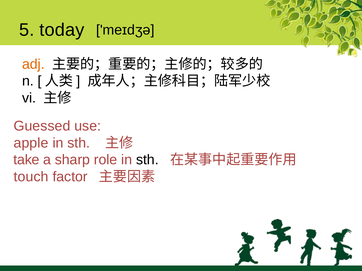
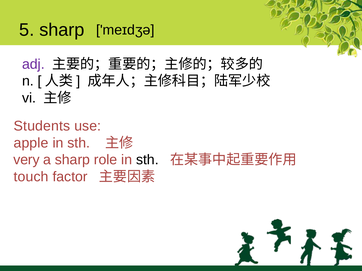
5 today: today -> sharp
adj colour: orange -> purple
Guessed: Guessed -> Students
take: take -> very
